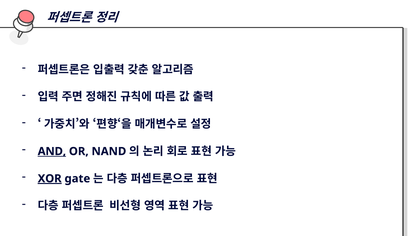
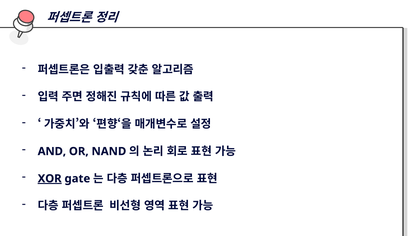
AND underline: present -> none
